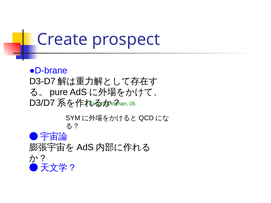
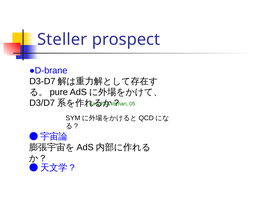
Create: Create -> Steller
